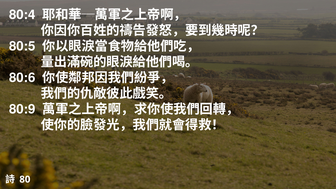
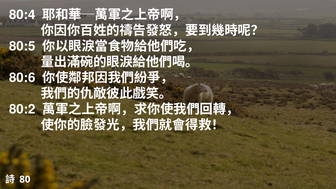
80:9: 80:9 -> 80:2
